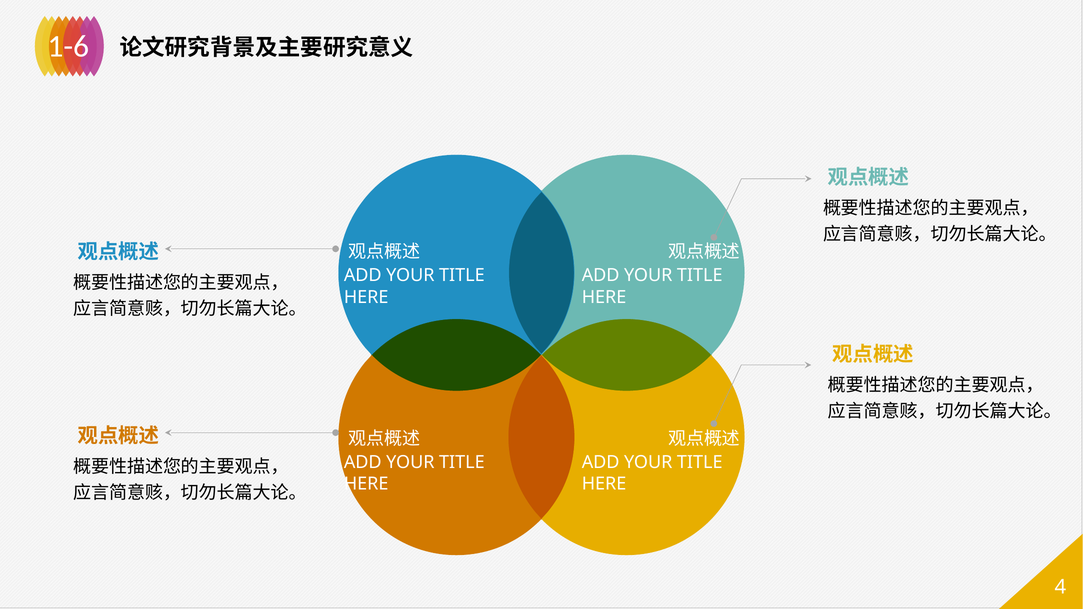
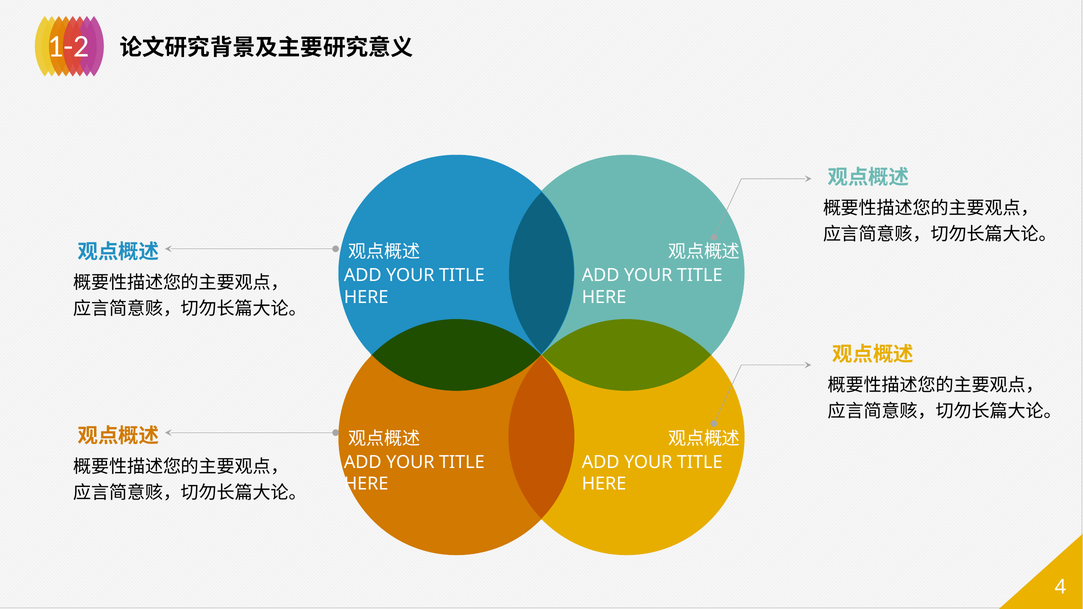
1-6: 1-6 -> 1-2
